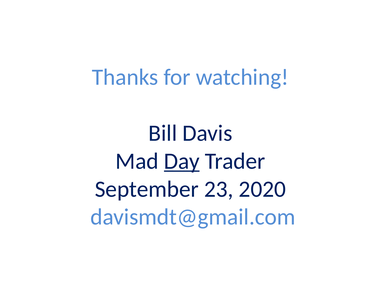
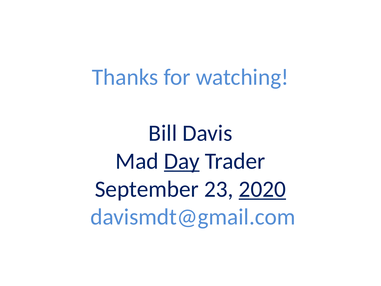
2020 underline: none -> present
